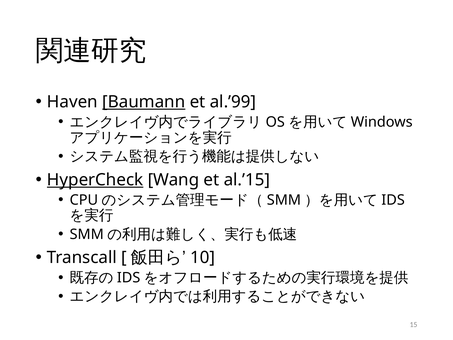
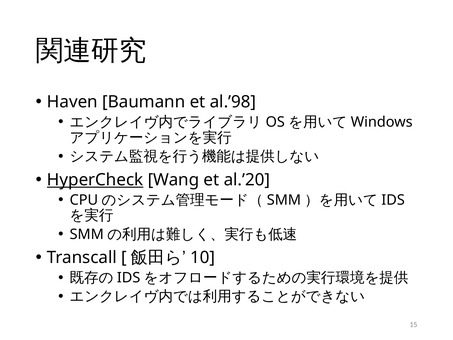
Baumann underline: present -> none
al.’99: al.’99 -> al.’98
al.’15: al.’15 -> al.’20
